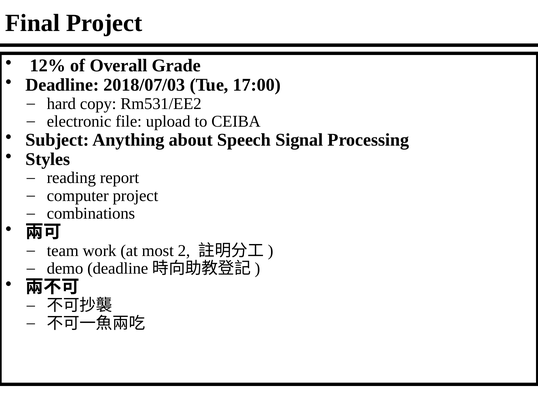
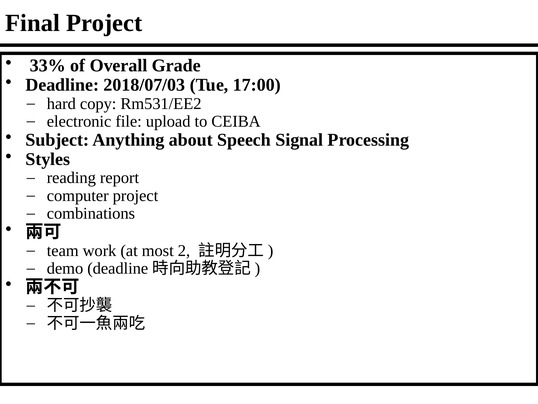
12%: 12% -> 33%
